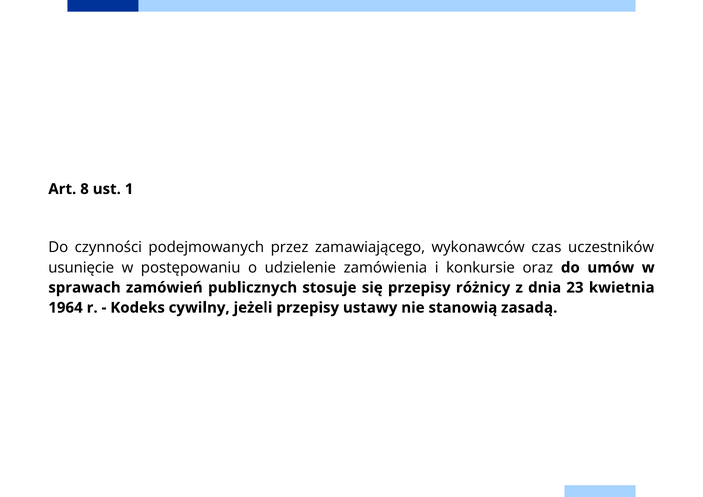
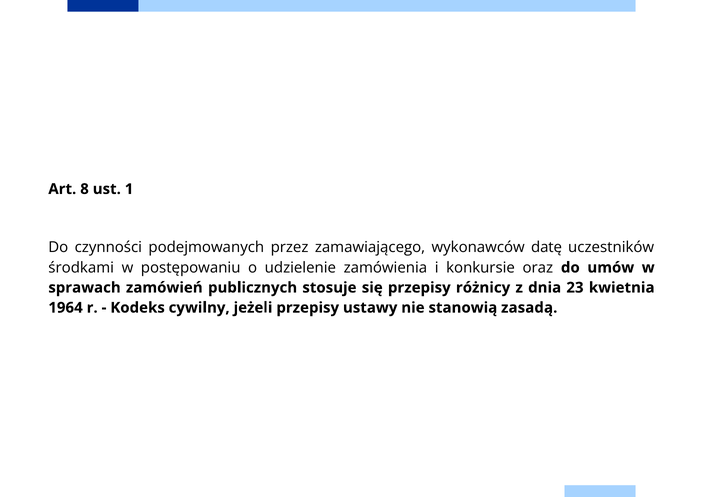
czas: czas -> datę
usunięcie: usunięcie -> środkami
